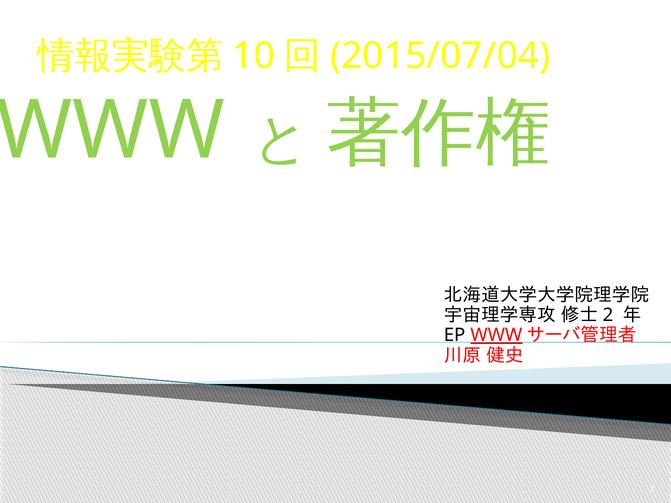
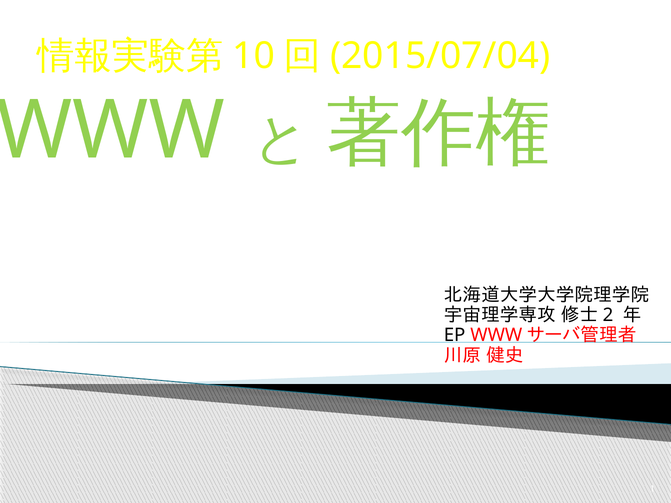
WWW at (496, 335) underline: present -> none
